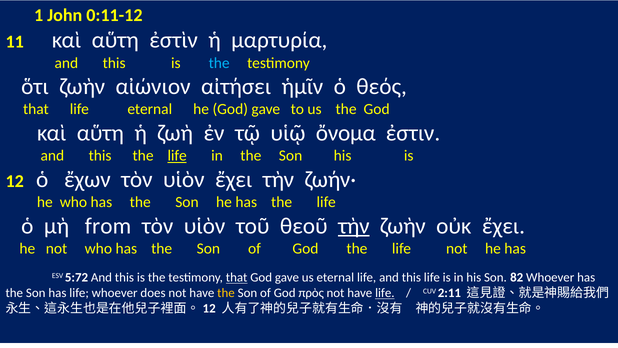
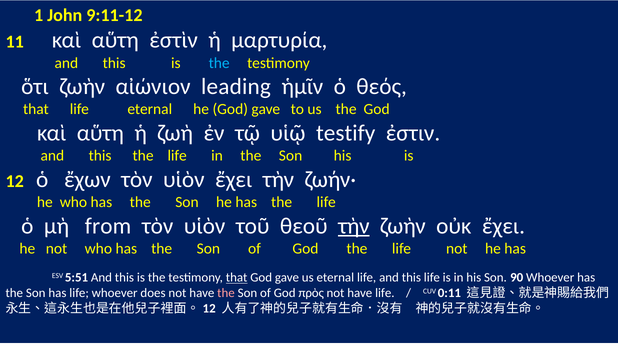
0:11-12: 0:11-12 -> 9:11-12
αἰτήσει: αἰτήσει -> leading
ὄνομα: ὄνομα -> testify
life at (177, 156) underline: present -> none
5:72: 5:72 -> 5:51
82: 82 -> 90
the at (226, 294) colour: yellow -> pink
life at (385, 294) underline: present -> none
2:11: 2:11 -> 0:11
